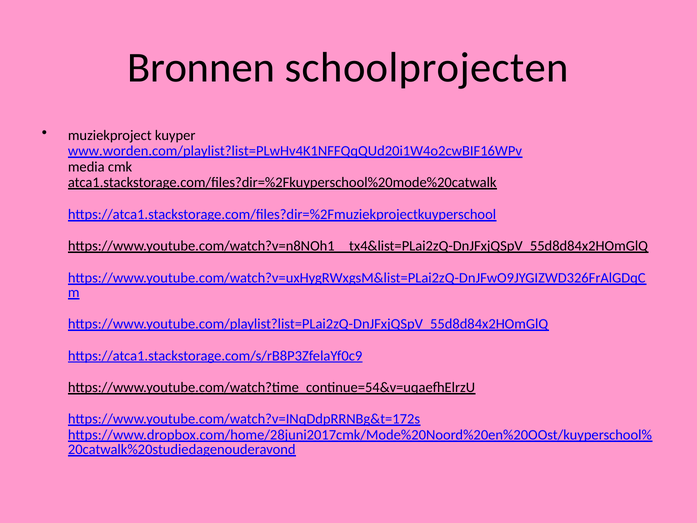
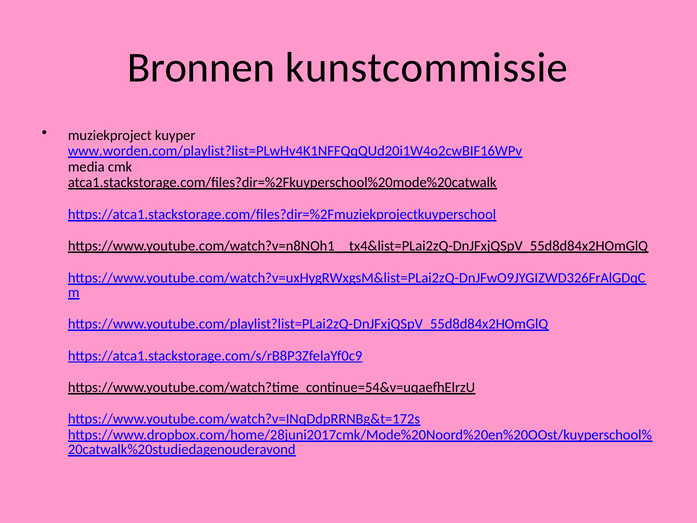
schoolprojecten: schoolprojecten -> kunstcommissie
